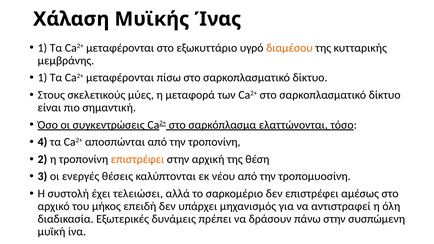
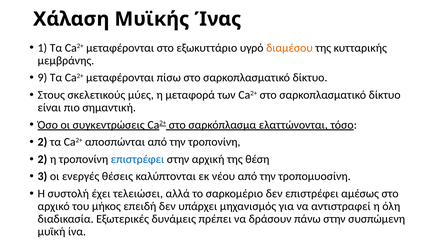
1 at (42, 78): 1 -> 9
4 at (42, 142): 4 -> 2
επιστρέφει at (138, 159) colour: orange -> blue
